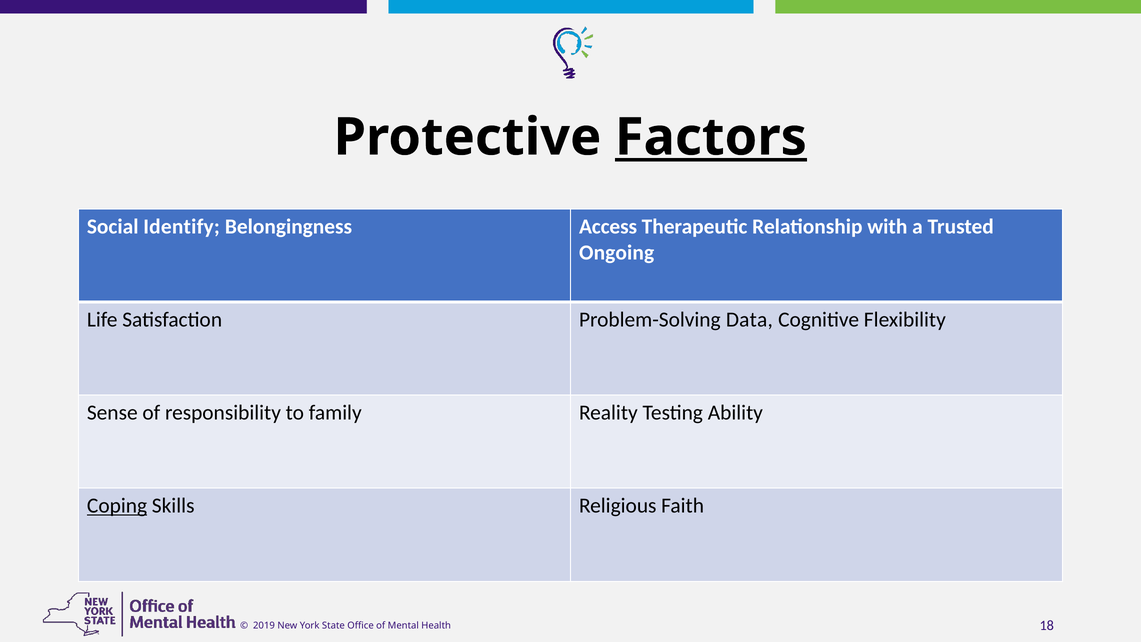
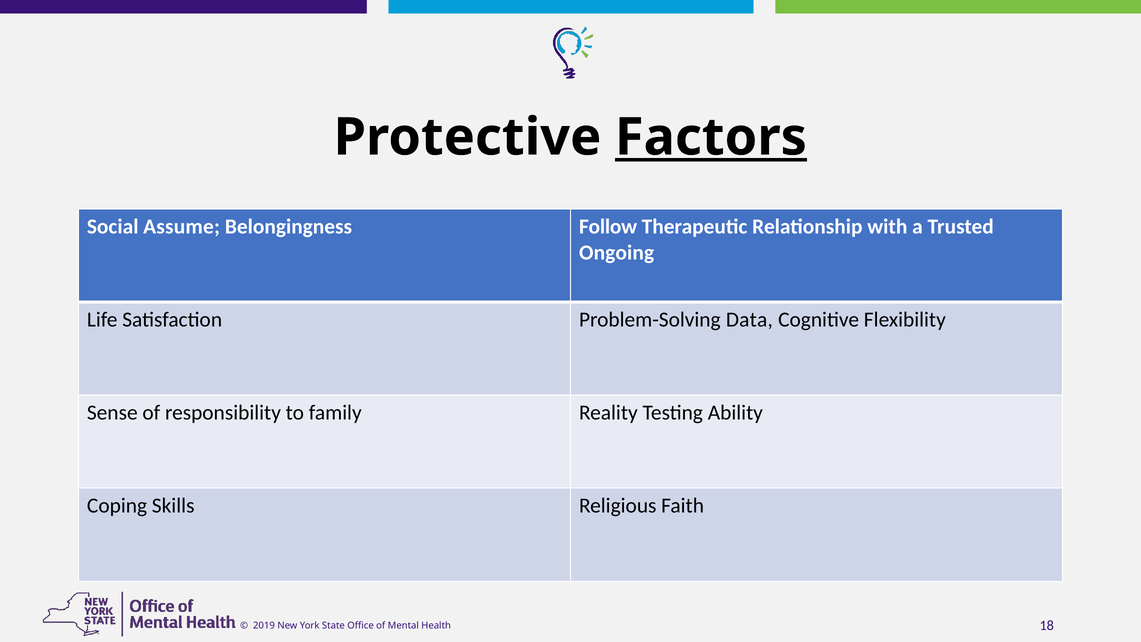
Identify: Identify -> Assume
Access: Access -> Follow
Coping underline: present -> none
